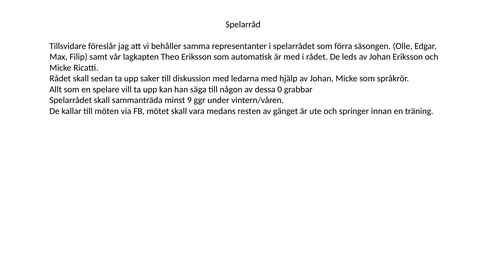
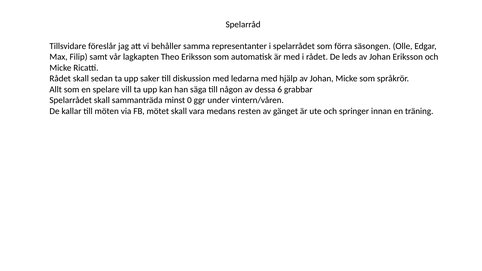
0: 0 -> 6
9: 9 -> 0
